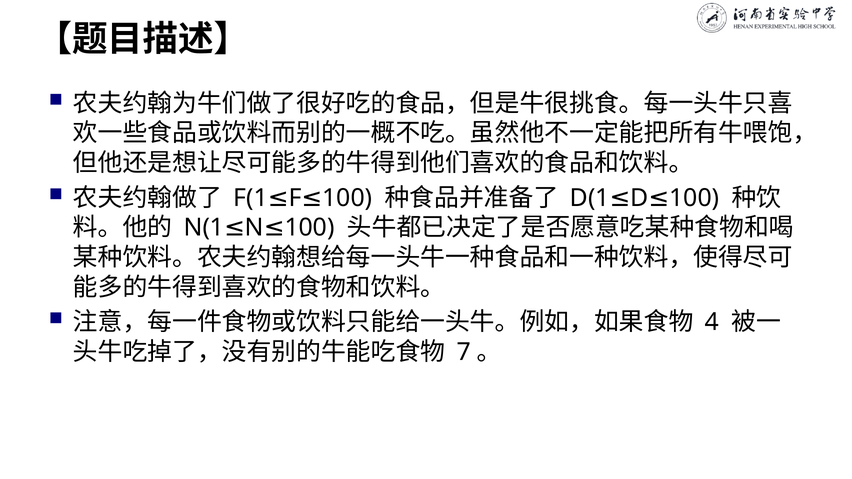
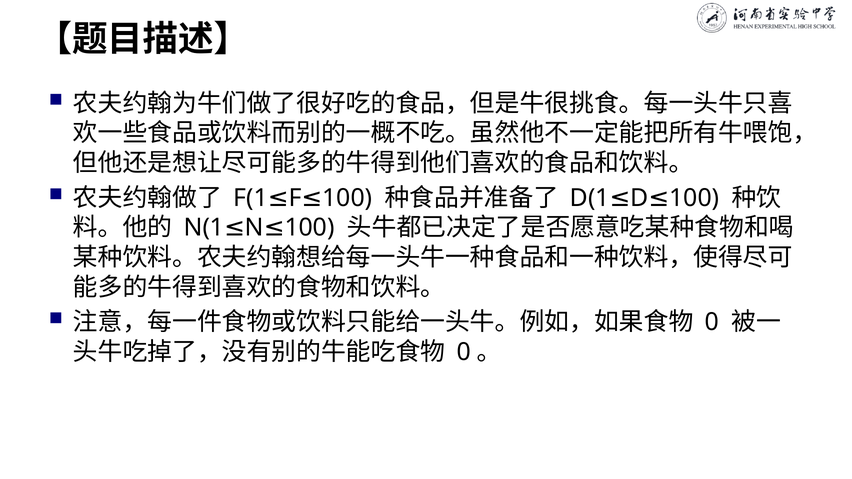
4 at (712, 322): 4 -> 0
7 at (464, 352): 7 -> 0
